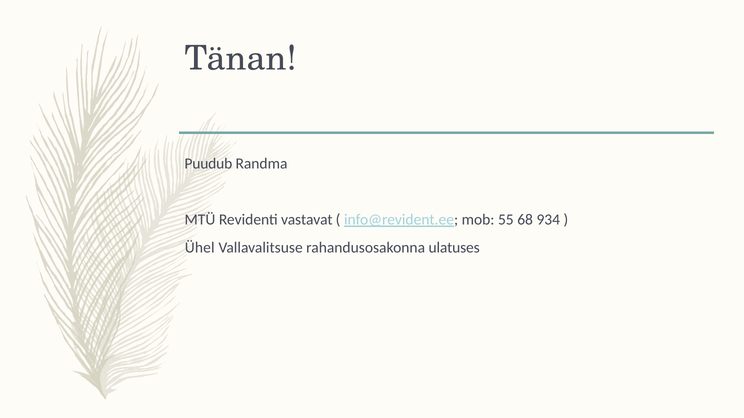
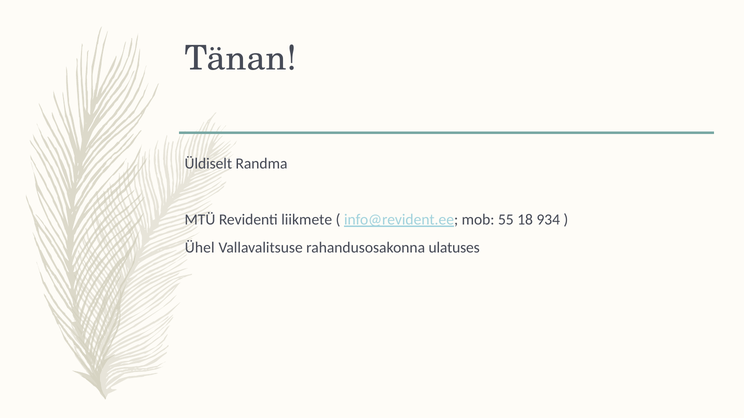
Puudub: Puudub -> Üldiselt
vastavat: vastavat -> liikmete
68: 68 -> 18
